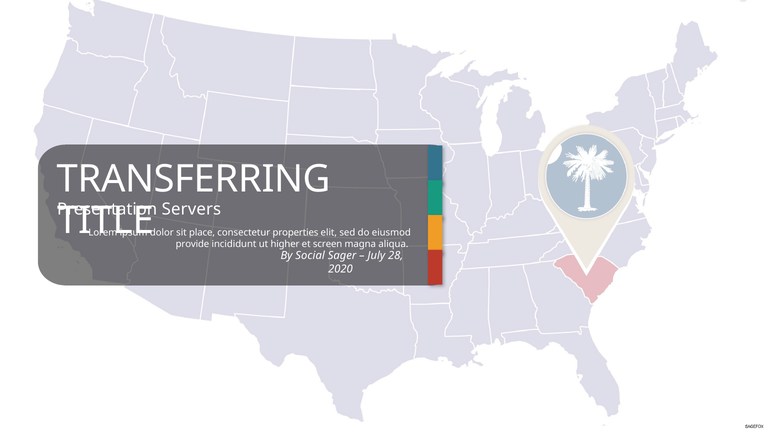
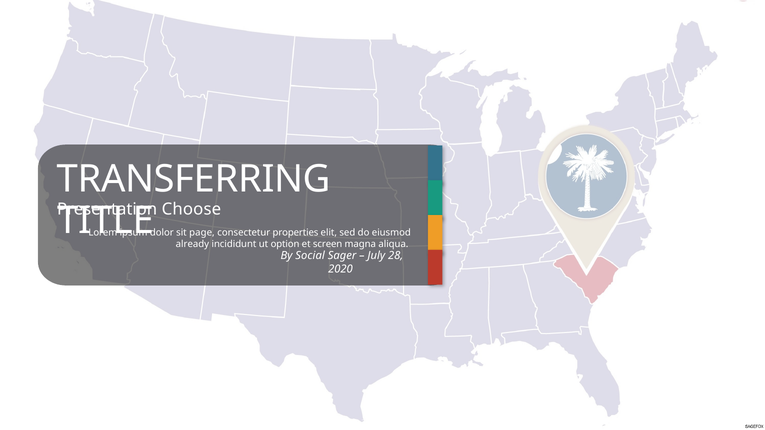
Servers: Servers -> Choose
place: place -> page
provide: provide -> already
higher: higher -> option
